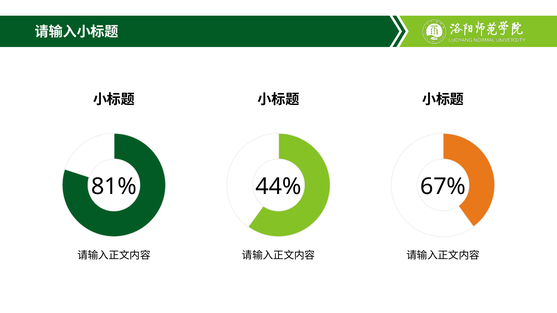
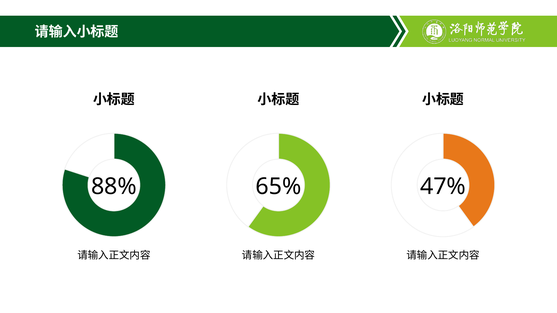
81%: 81% -> 88%
44%: 44% -> 65%
67%: 67% -> 47%
